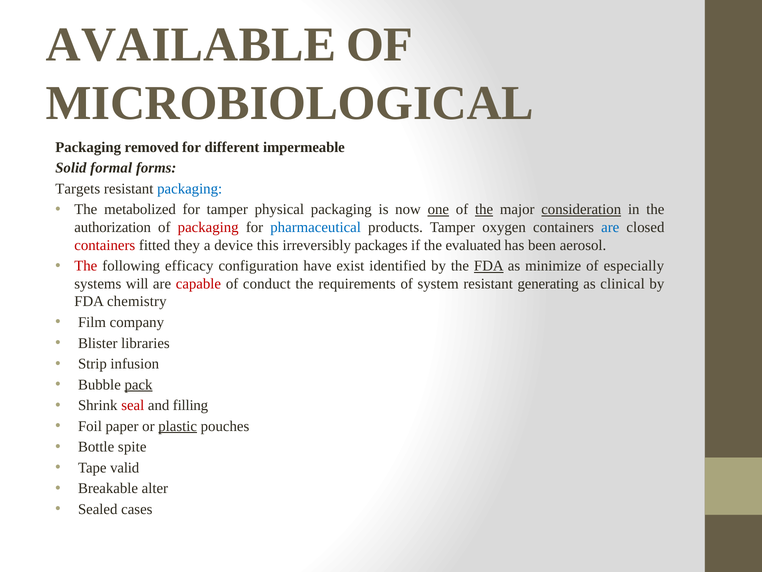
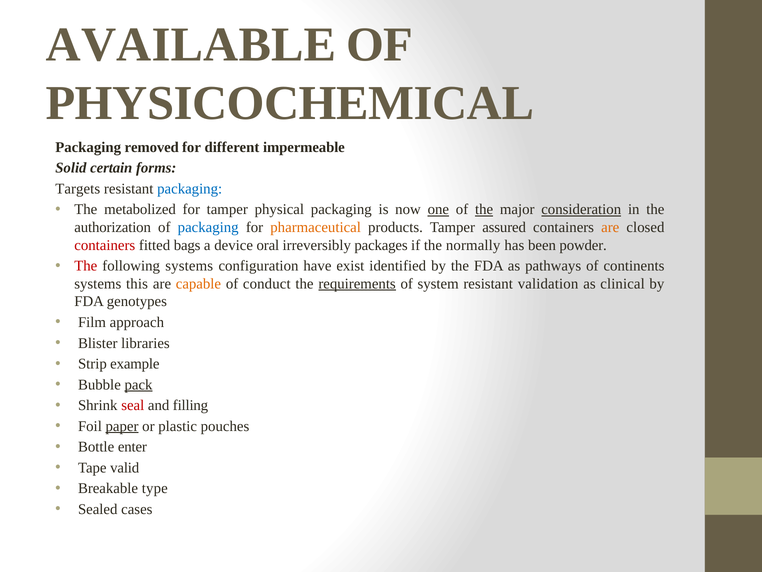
MICROBIOLOGICAL: MICROBIOLOGICAL -> PHYSICOCHEMICAL
formal: formal -> certain
packaging at (208, 227) colour: red -> blue
pharmaceutical colour: blue -> orange
oxygen: oxygen -> assured
are at (610, 227) colour: blue -> orange
they: they -> bags
this: this -> oral
evaluated: evaluated -> normally
aerosol: aerosol -> powder
following efficacy: efficacy -> systems
FDA at (489, 266) underline: present -> none
minimize: minimize -> pathways
especially: especially -> continents
will: will -> this
capable colour: red -> orange
requirements underline: none -> present
generating: generating -> validation
chemistry: chemistry -> genotypes
company: company -> approach
infusion: infusion -> example
paper underline: none -> present
plastic underline: present -> none
spite: spite -> enter
alter: alter -> type
